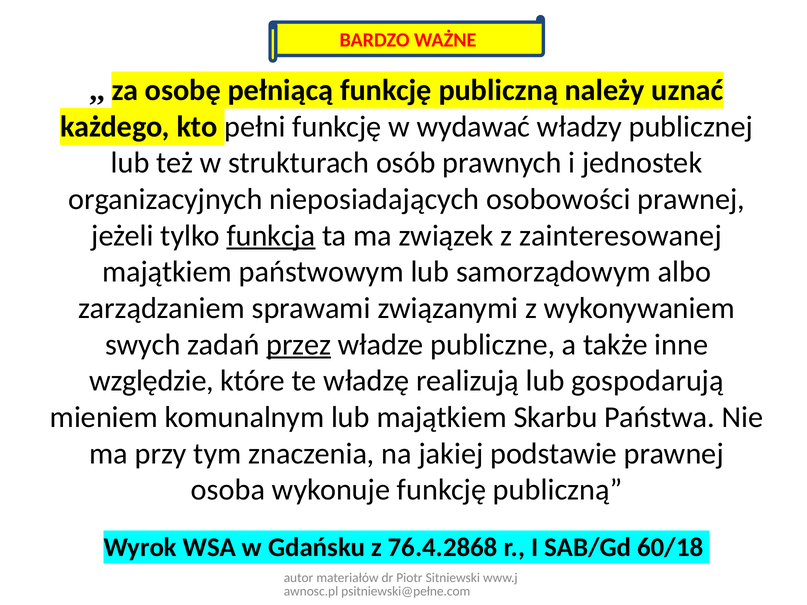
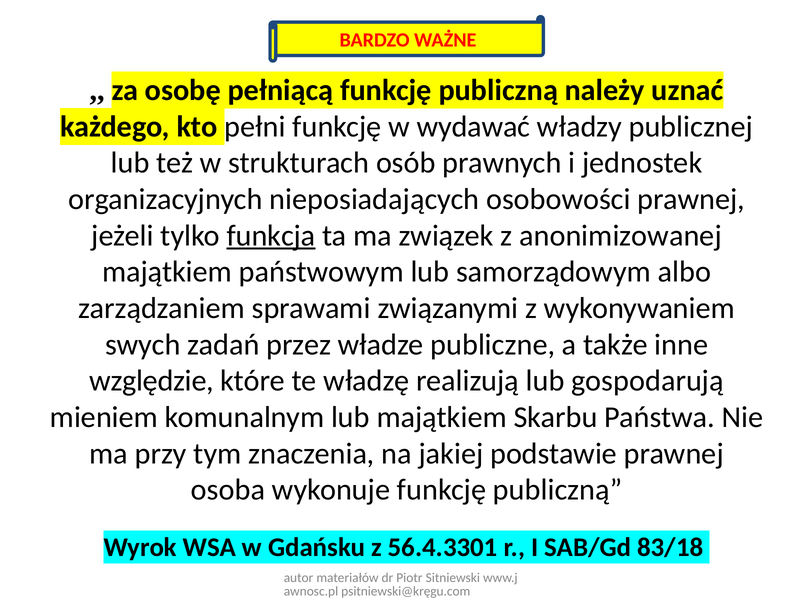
zainteresowanej: zainteresowanej -> anonimizowanej
przez underline: present -> none
76.4.2868: 76.4.2868 -> 56.4.3301
60/18: 60/18 -> 83/18
psitniewski@pełne.com: psitniewski@pełne.com -> psitniewski@kręgu.com
